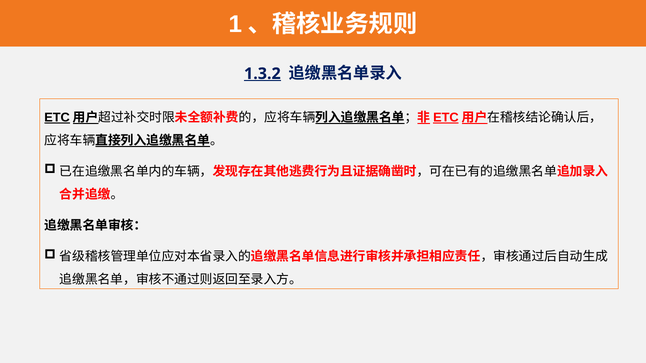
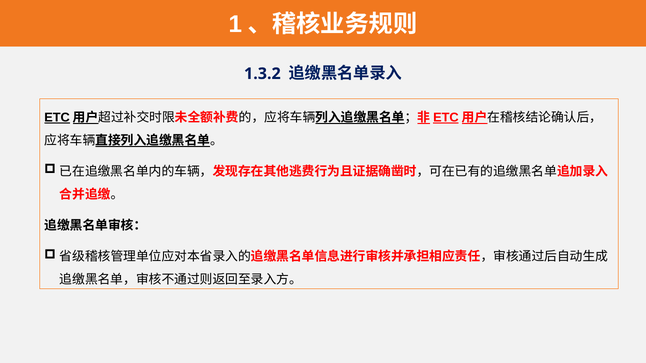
1.3.2 underline: present -> none
